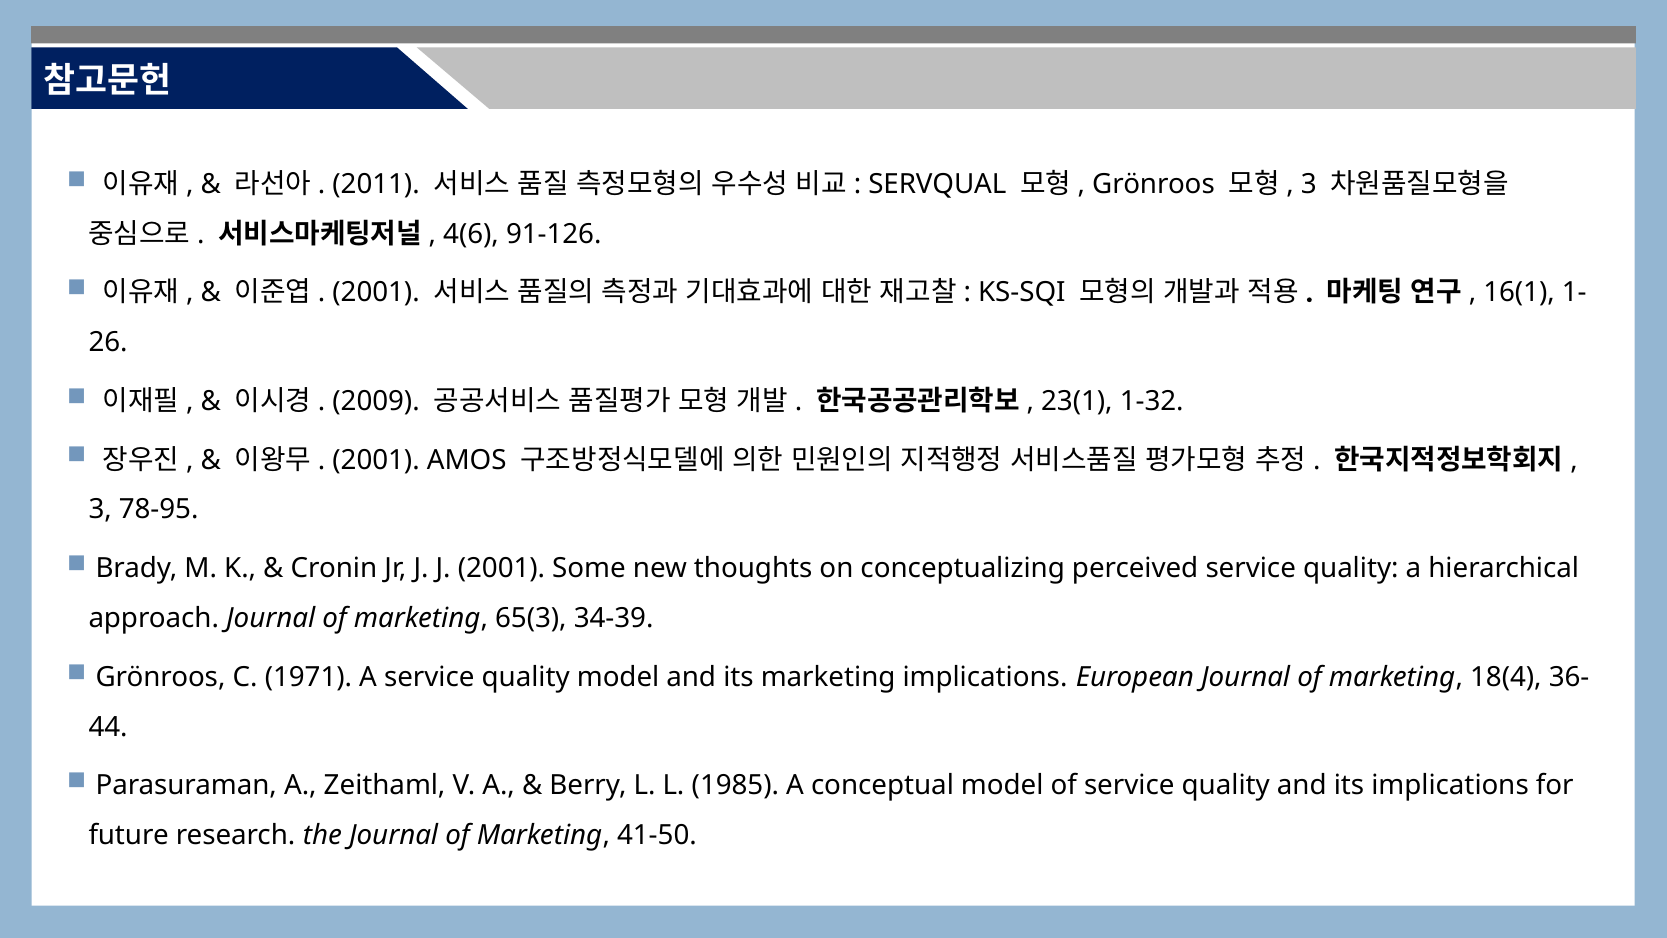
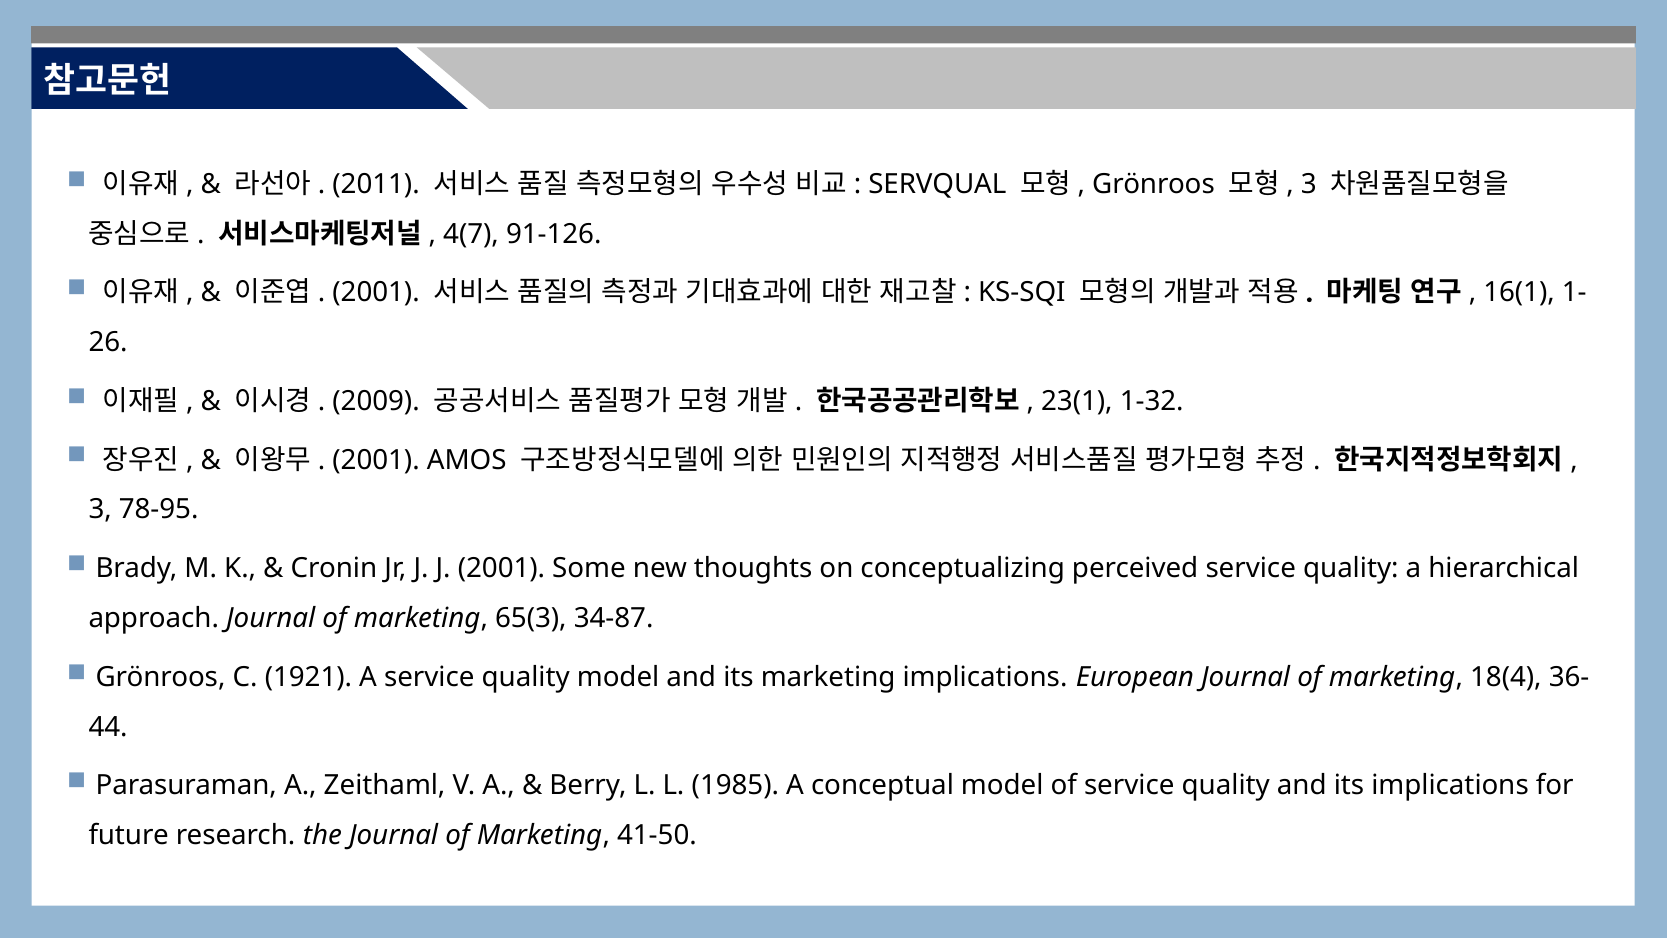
4(6: 4(6 -> 4(7
34-39: 34-39 -> 34-87
1971: 1971 -> 1921
